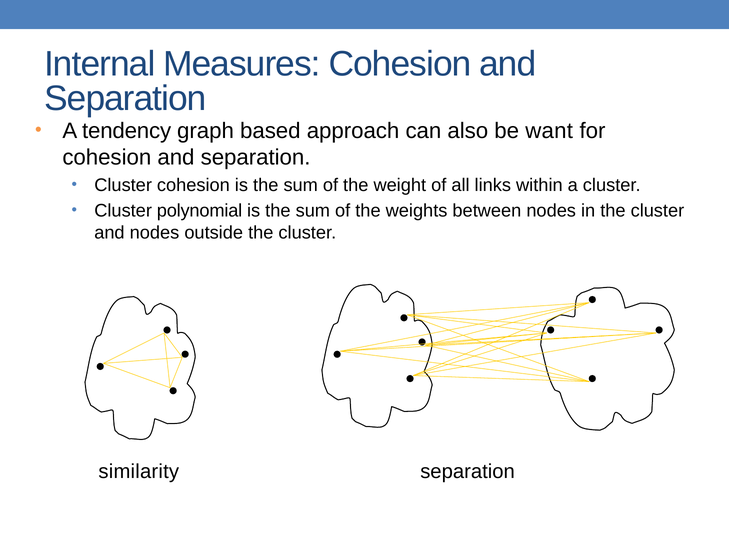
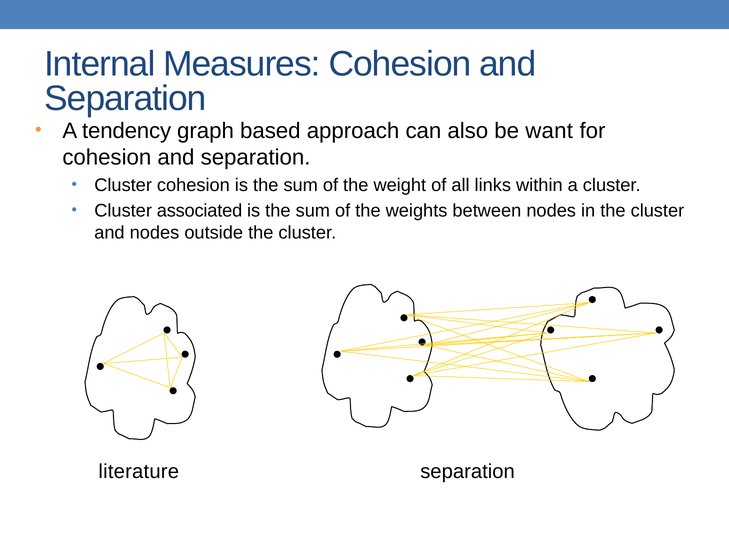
polynomial: polynomial -> associated
similarity: similarity -> literature
